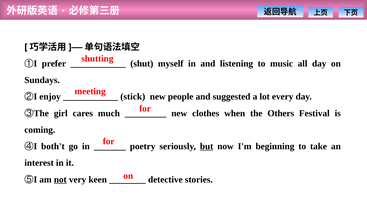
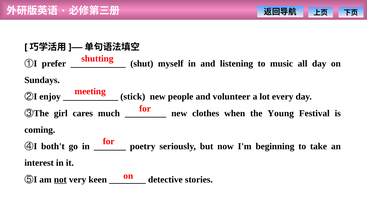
suggested: suggested -> volunteer
Others: Others -> Young
but underline: present -> none
